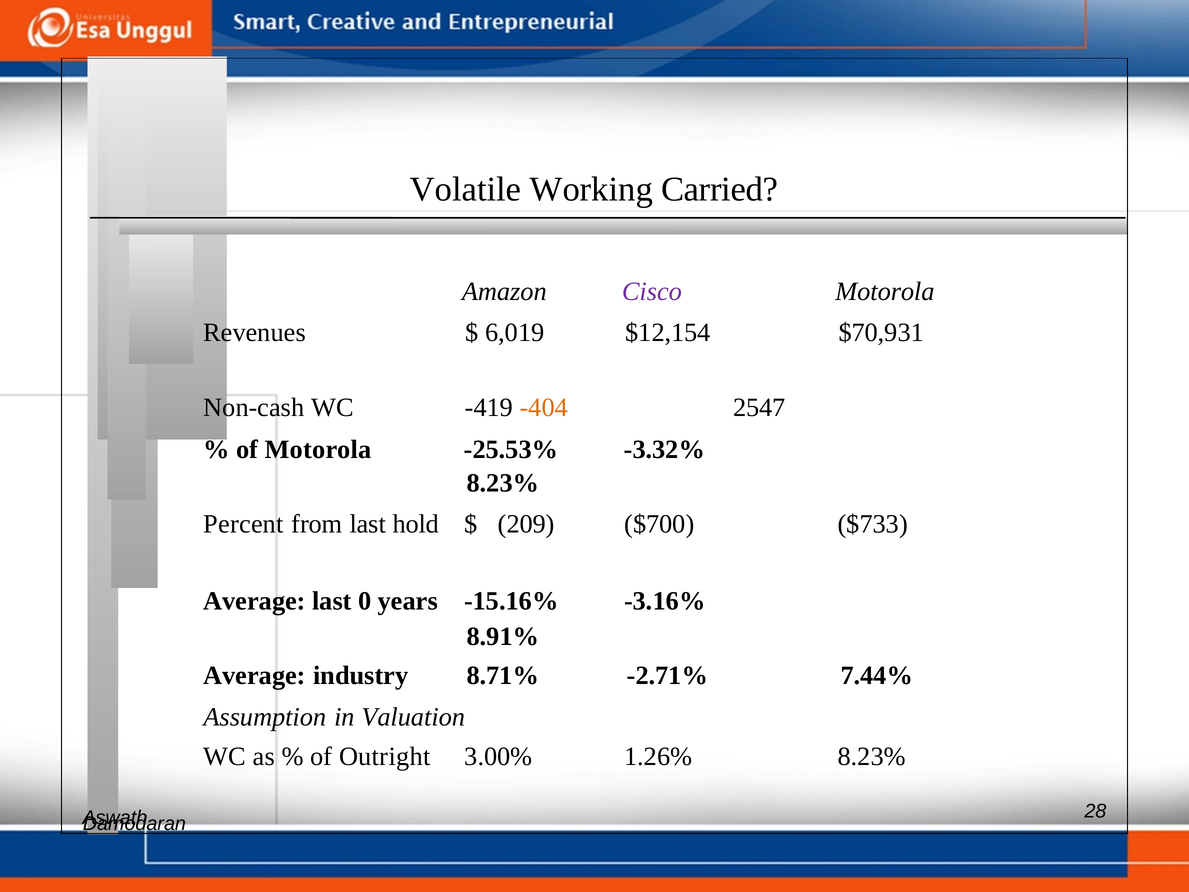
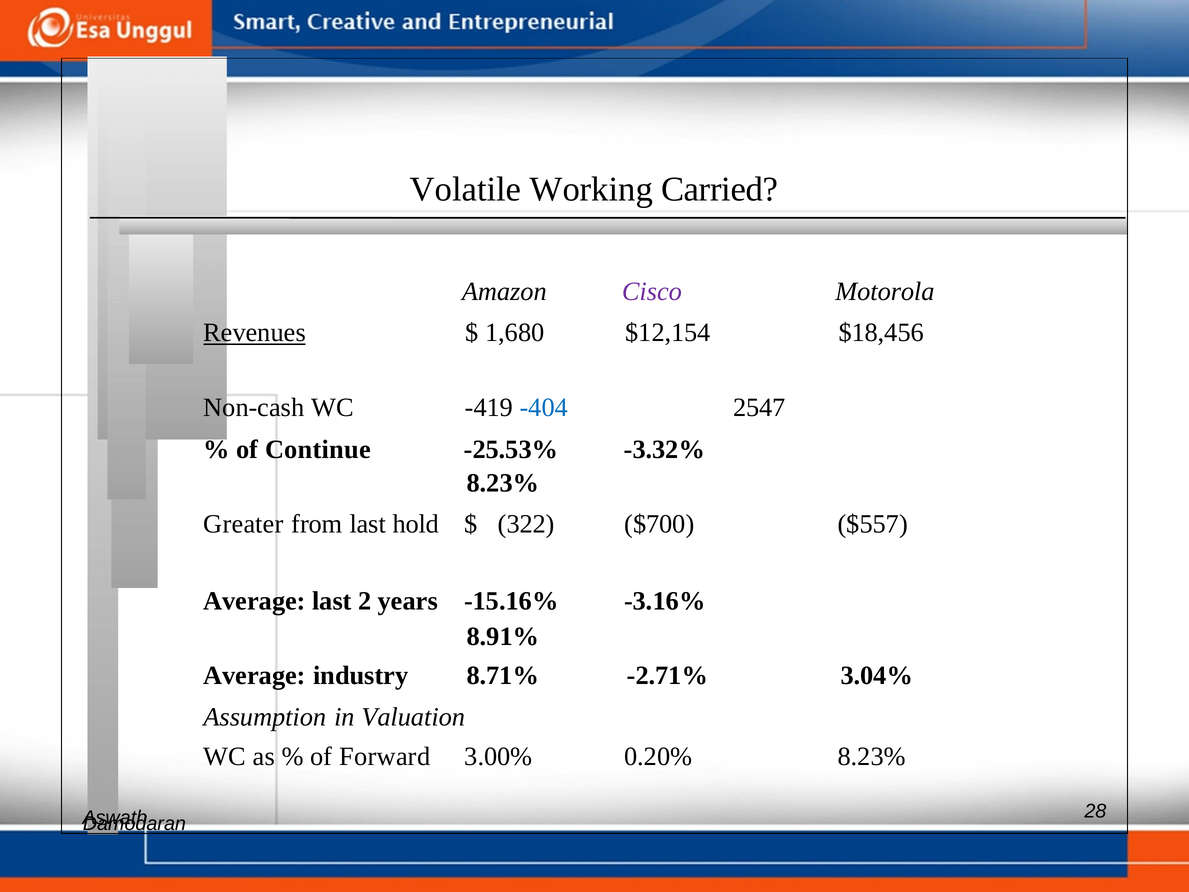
Revenues underline: none -> present
6,019: 6,019 -> 1,680
$70,931: $70,931 -> $18,456
-404 colour: orange -> blue
of Motorola: Motorola -> Continue
Percent: Percent -> Greater
209: 209 -> 322
$733: $733 -> $557
0: 0 -> 2
7.44%: 7.44% -> 3.04%
Outright: Outright -> Forward
1.26%: 1.26% -> 0.20%
